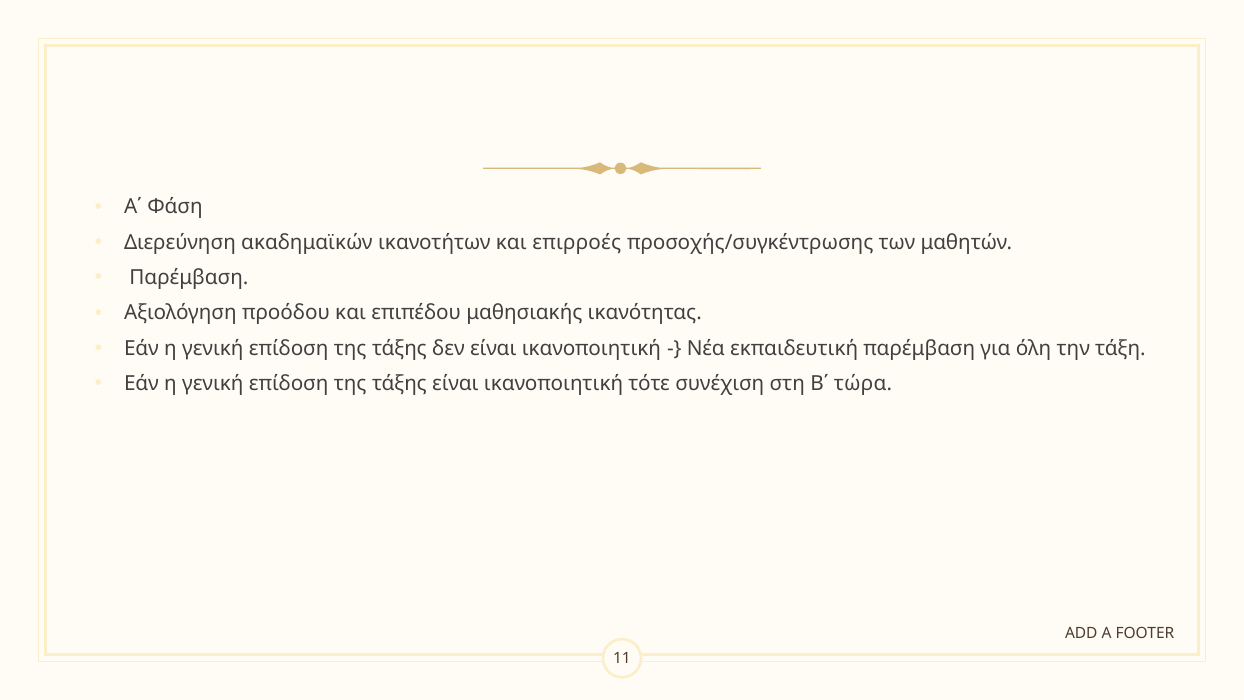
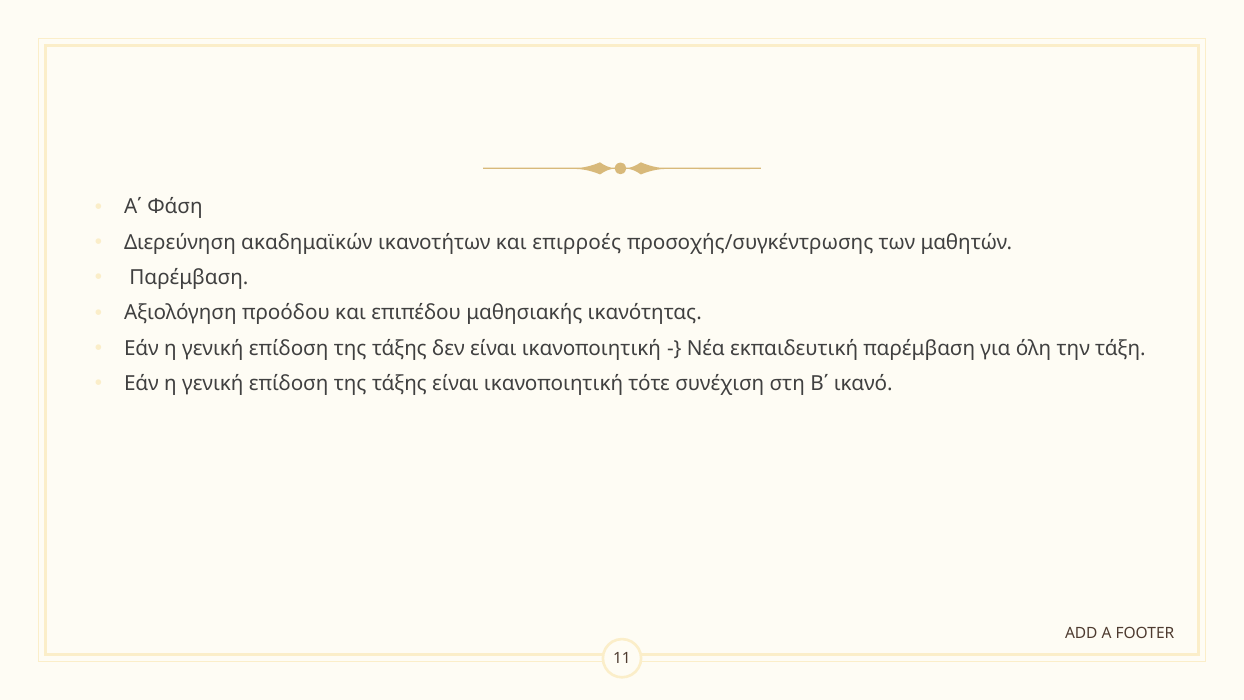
τώρα: τώρα -> ικανό
